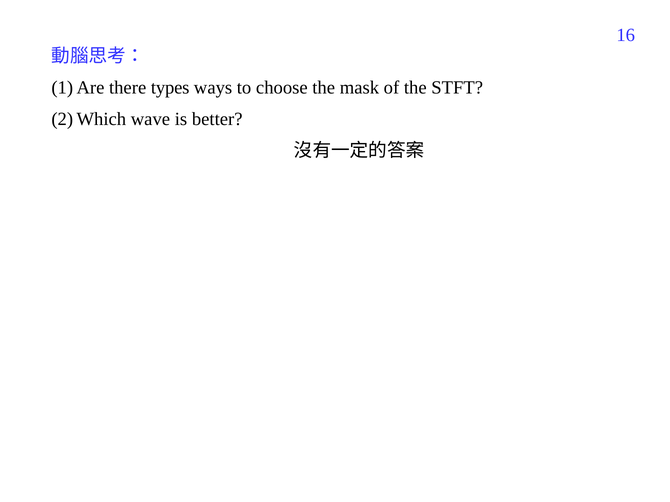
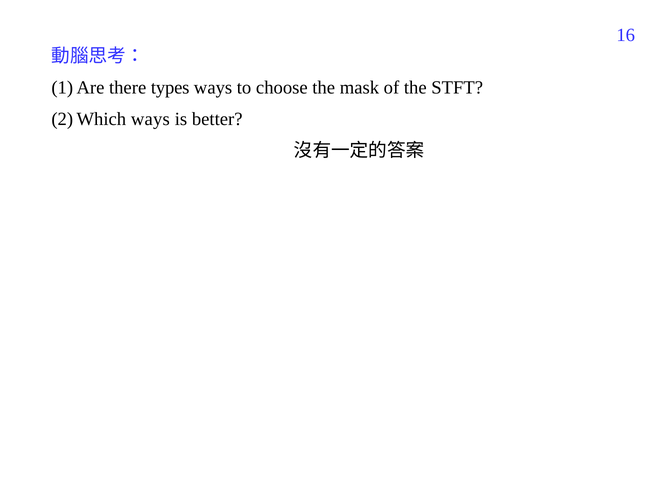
wave at (150, 119): wave -> ways
